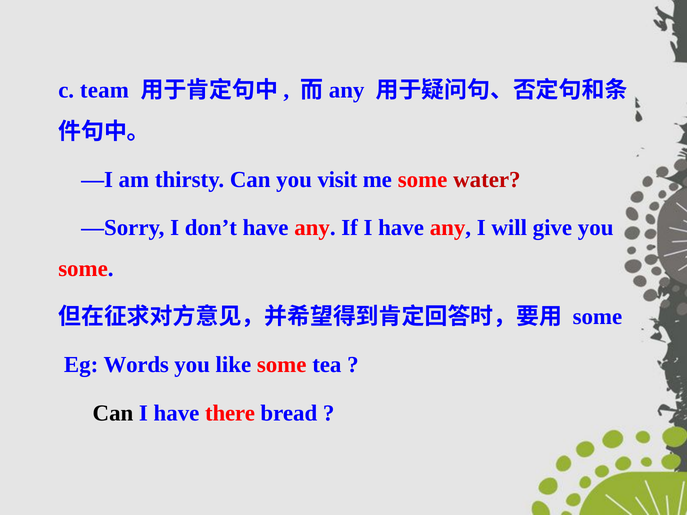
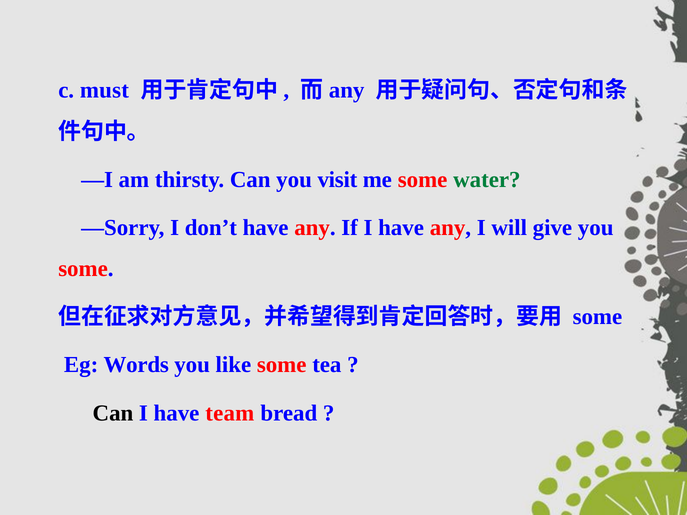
team: team -> must
water colour: red -> green
there: there -> team
